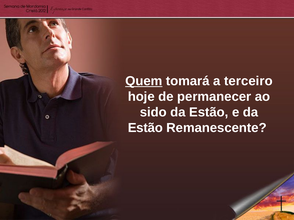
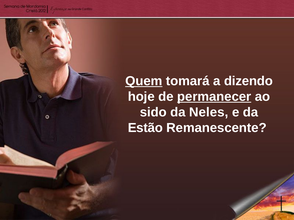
terceiro: terceiro -> dizendo
permanecer underline: none -> present
Estão at (209, 112): Estão -> Neles
